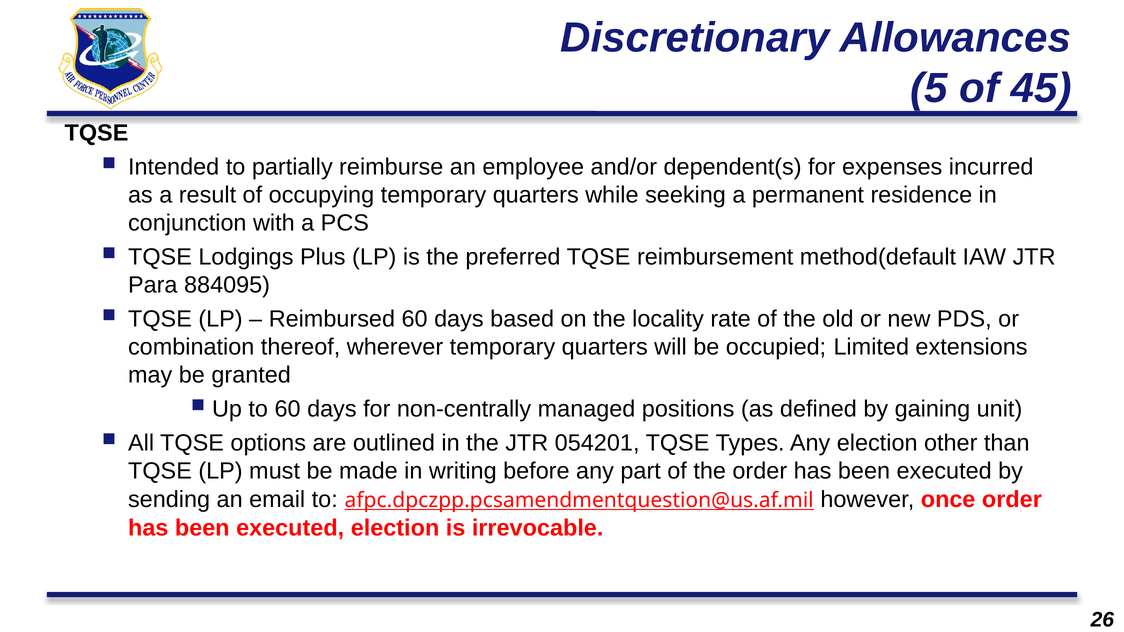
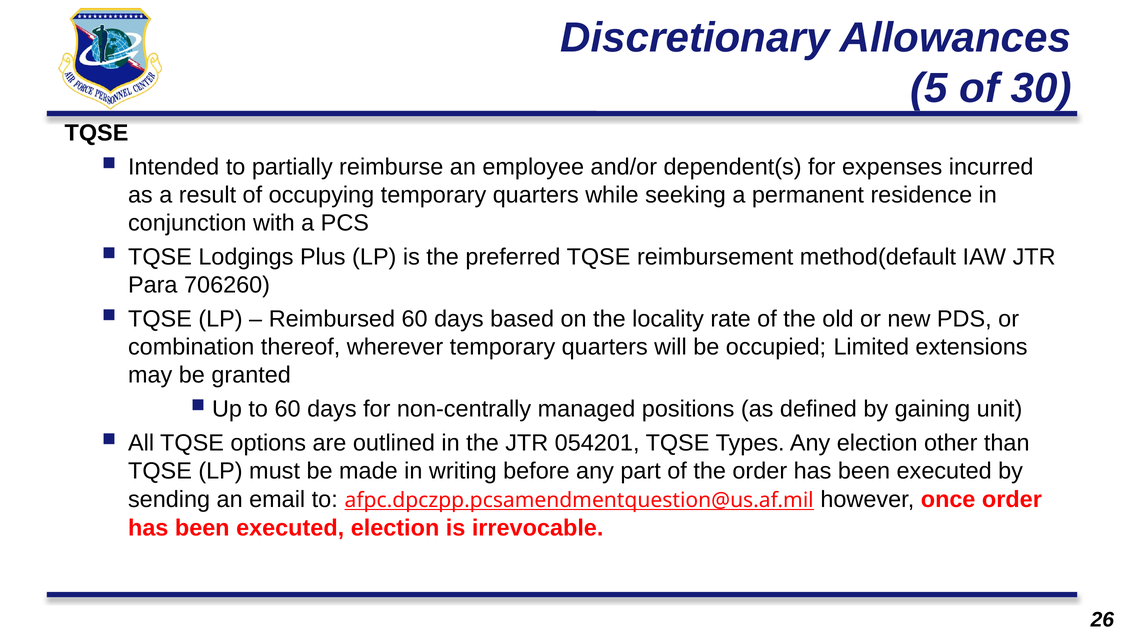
45: 45 -> 30
884095: 884095 -> 706260
